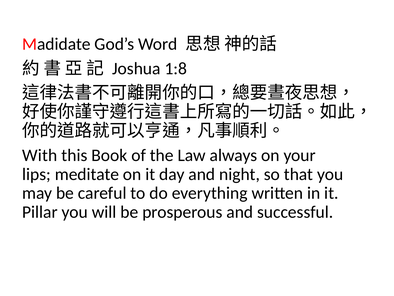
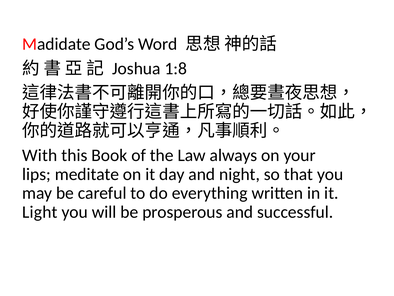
Pillar: Pillar -> Light
